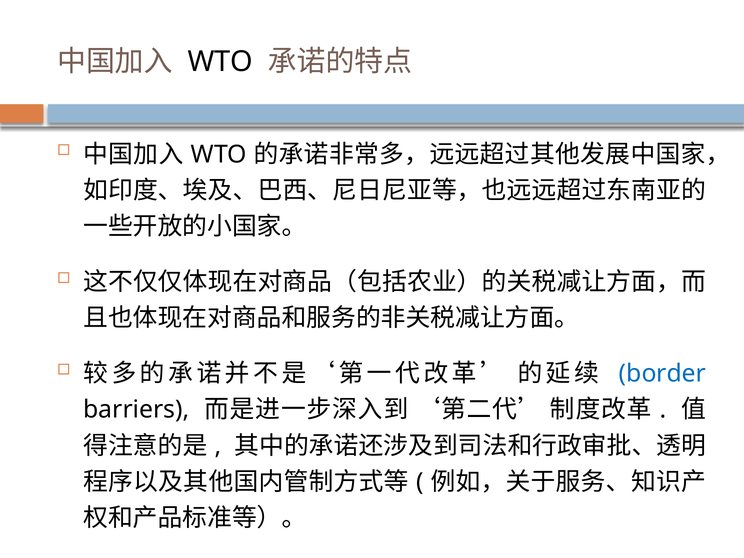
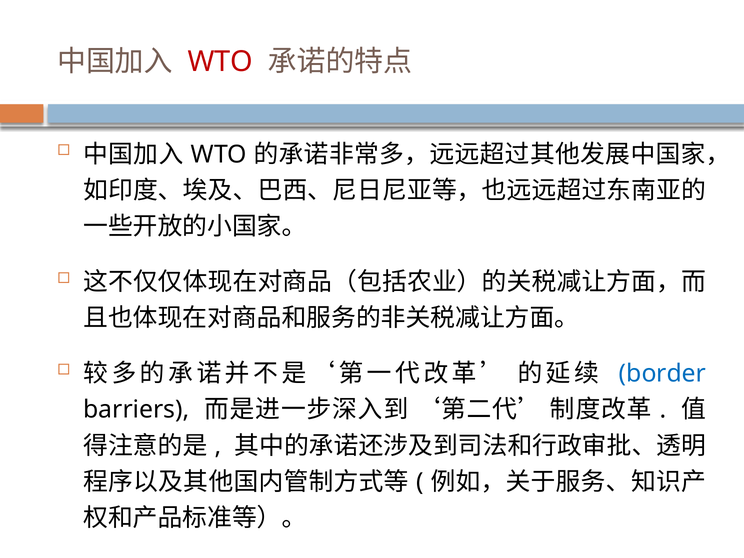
WTO at (220, 62) colour: black -> red
